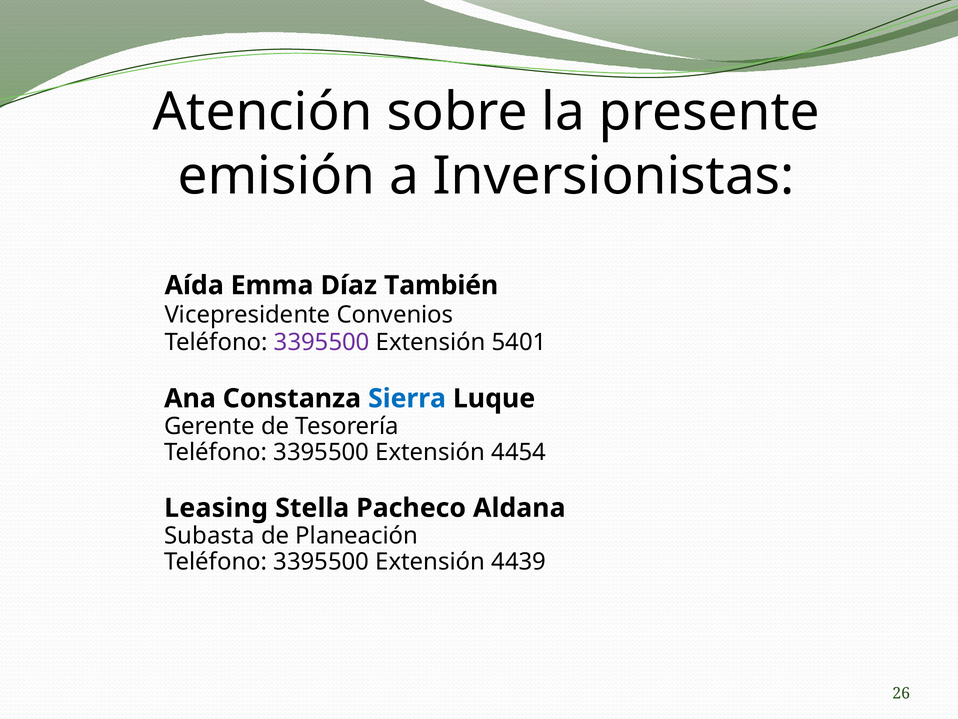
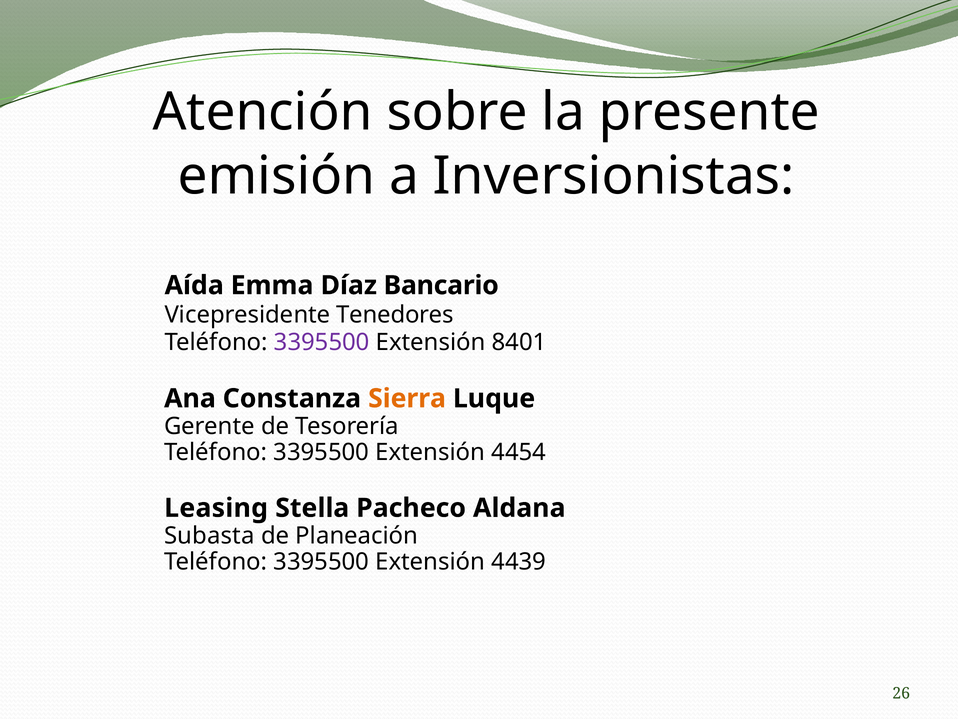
También: También -> Bancario
Convenios: Convenios -> Tenedores
5401: 5401 -> 8401
Sierra colour: blue -> orange
